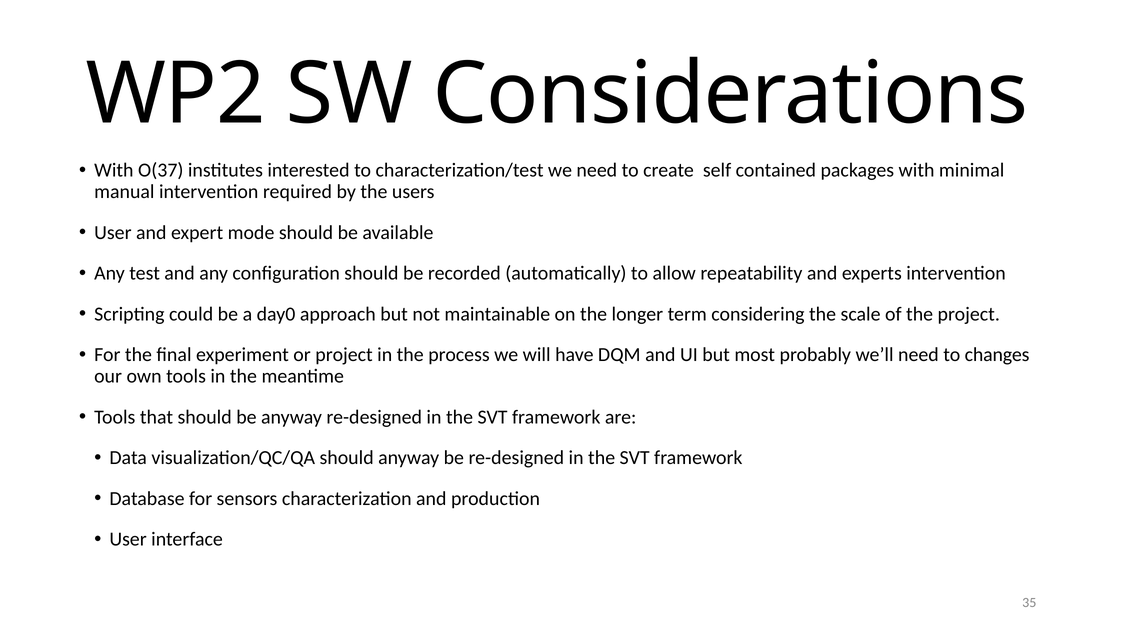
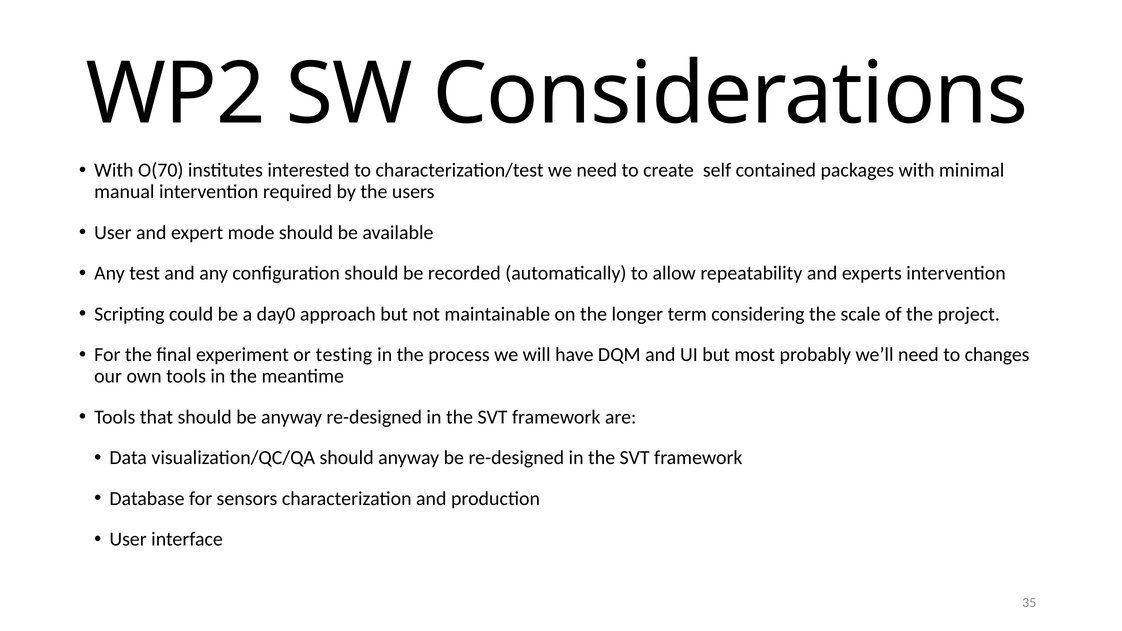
O(37: O(37 -> O(70
or project: project -> testing
